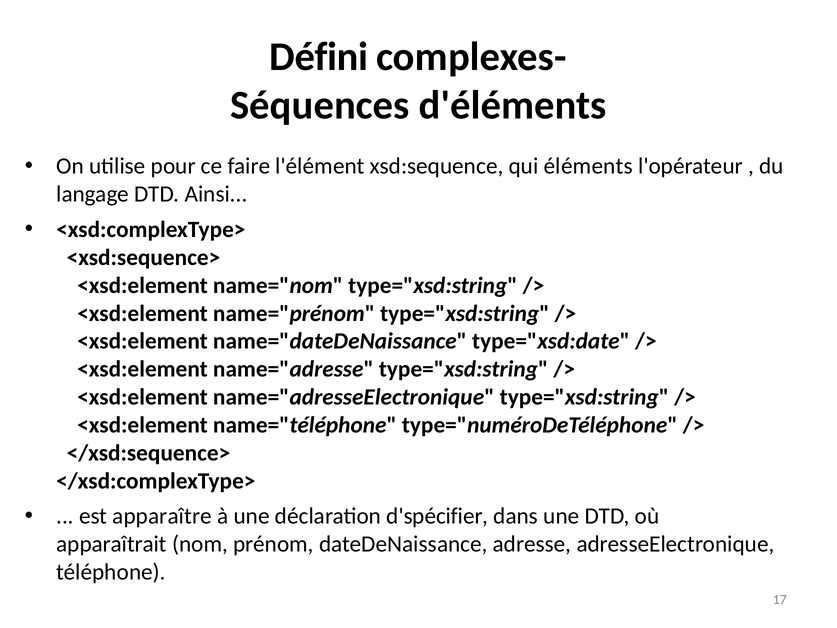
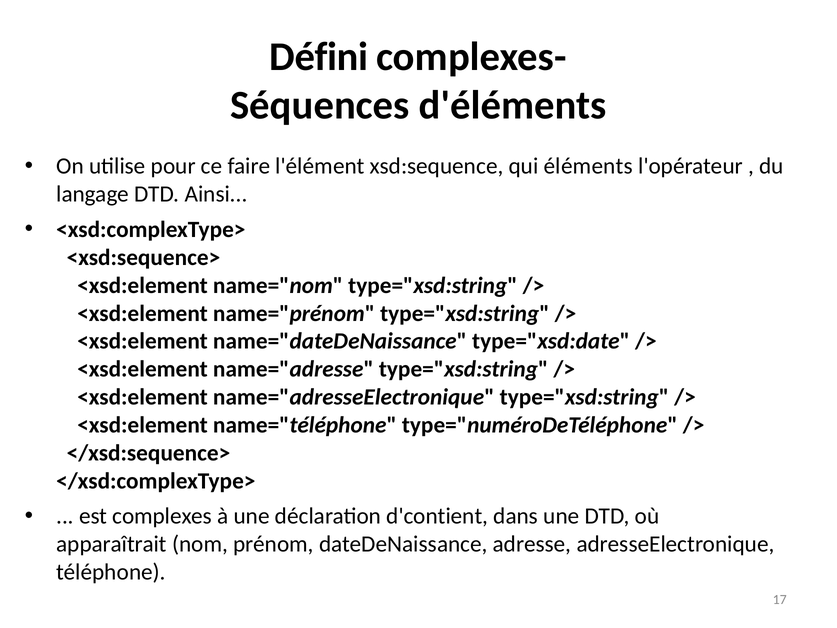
apparaître: apparaître -> complexes
d'spécifier: d'spécifier -> d'contient
